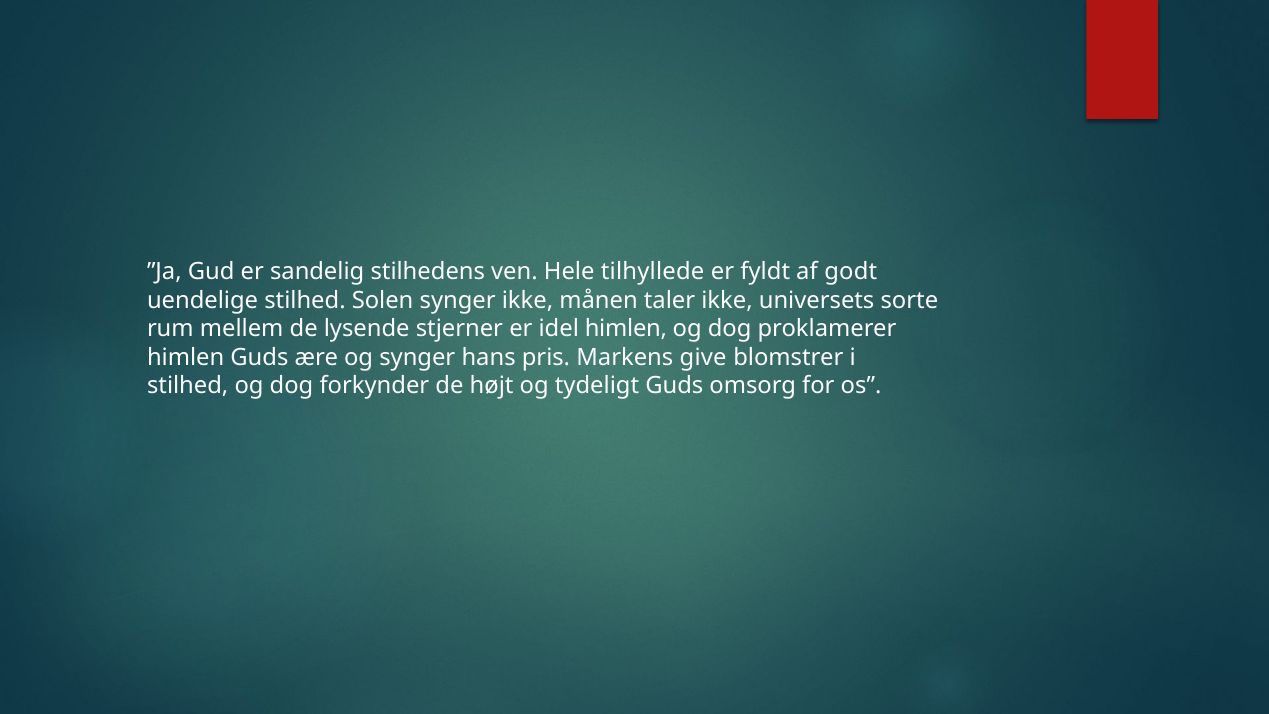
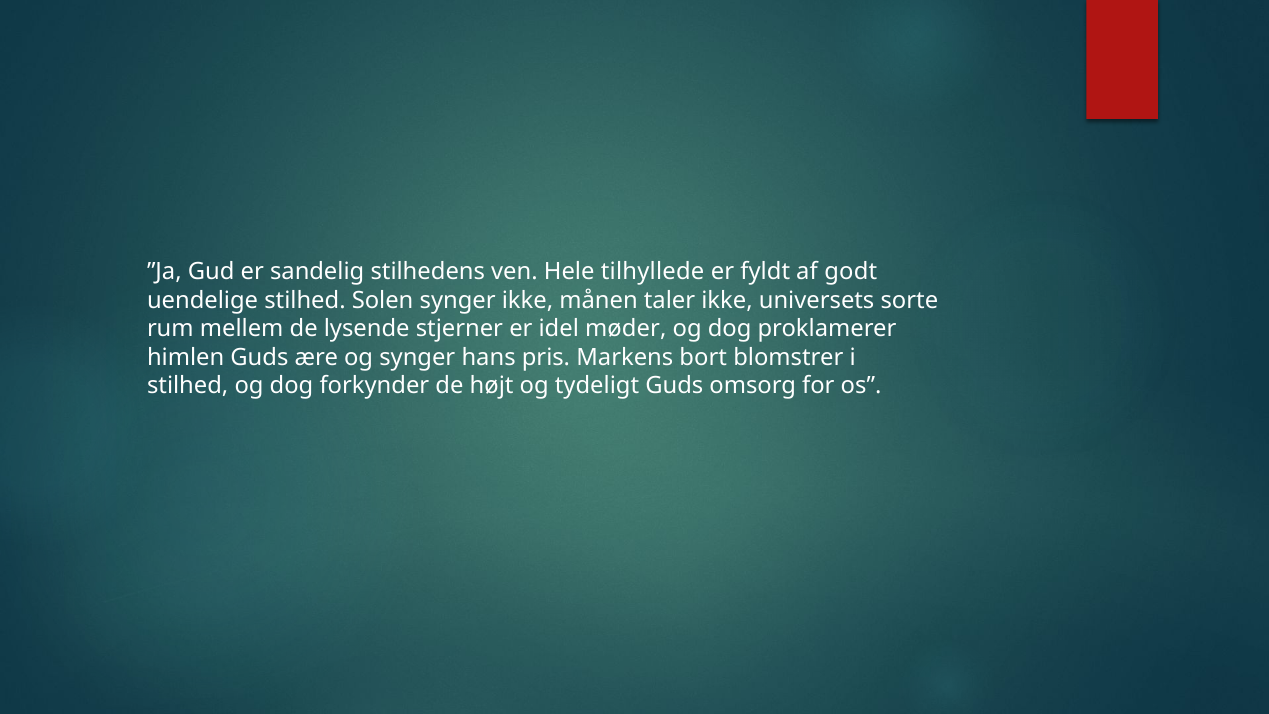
idel himlen: himlen -> møder
give: give -> bort
